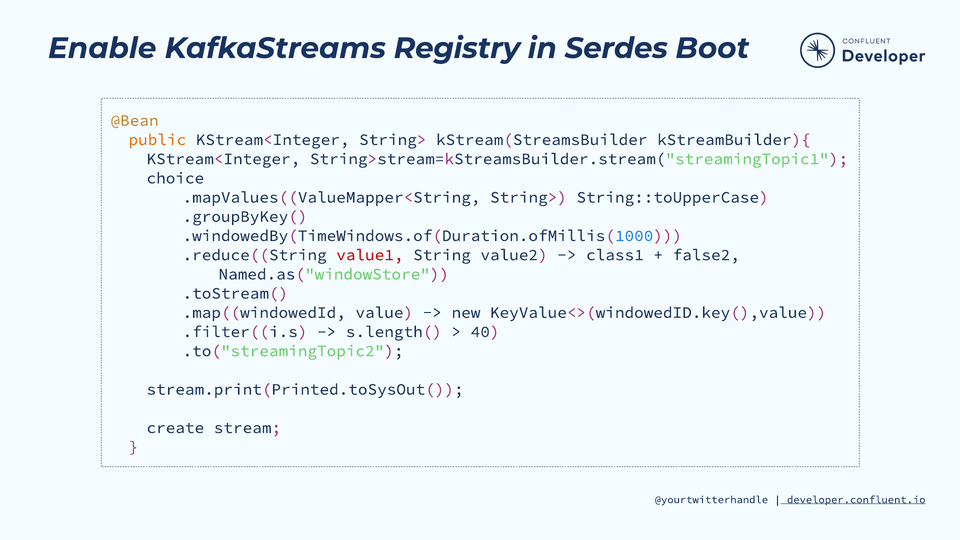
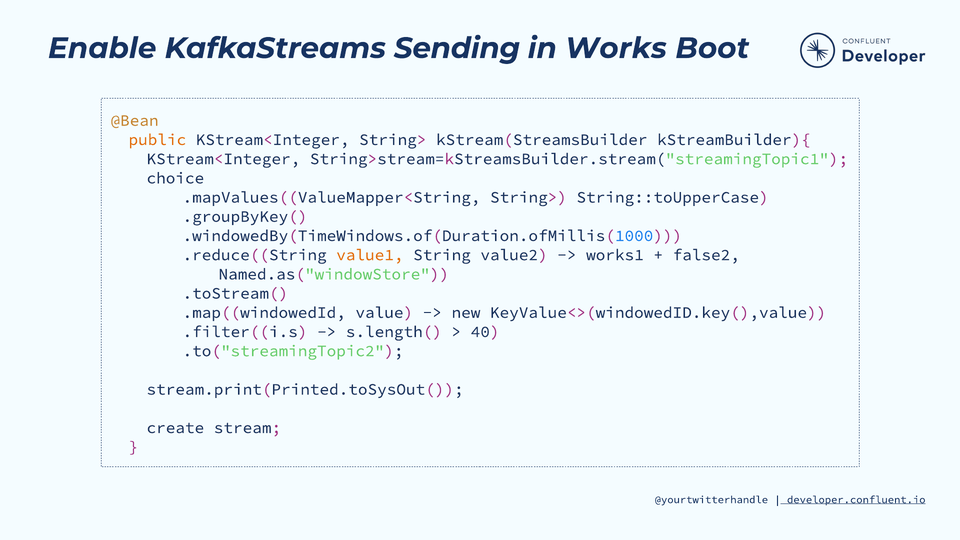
Registry: Registry -> Sending
Serdes: Serdes -> Works
value1 colour: red -> orange
class1: class1 -> works1
